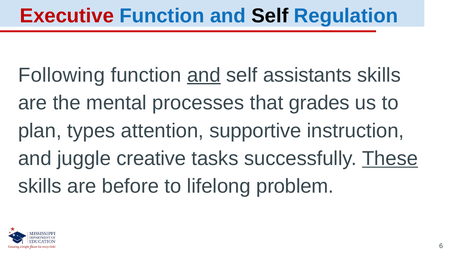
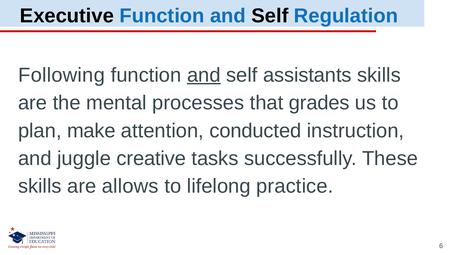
Executive colour: red -> black
types: types -> make
supportive: supportive -> conducted
These underline: present -> none
before: before -> allows
problem: problem -> practice
